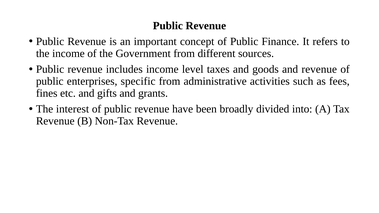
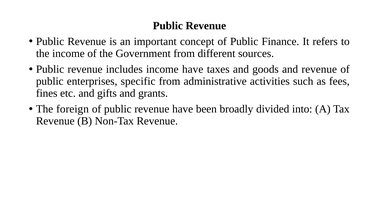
income level: level -> have
interest: interest -> foreign
